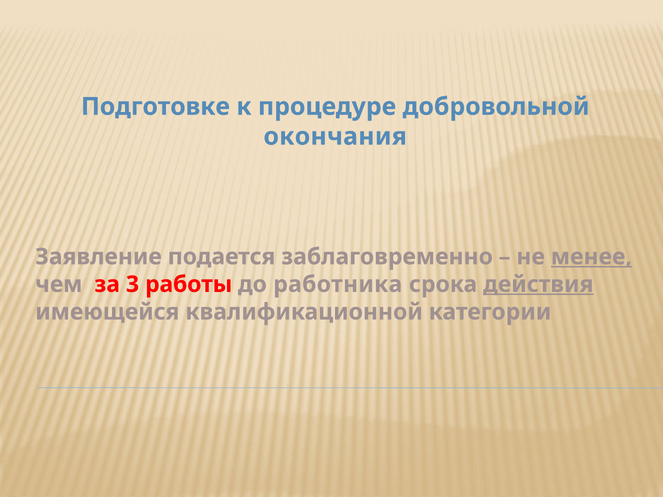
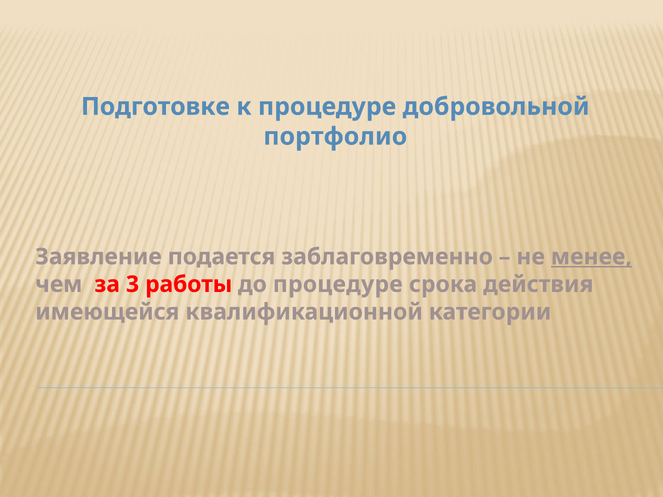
окончания: окончания -> портфолио
до работника: работника -> процедуре
действия underline: present -> none
